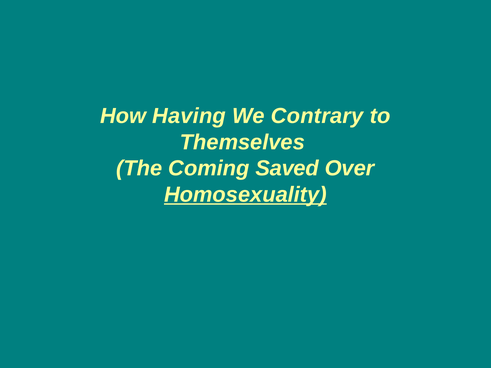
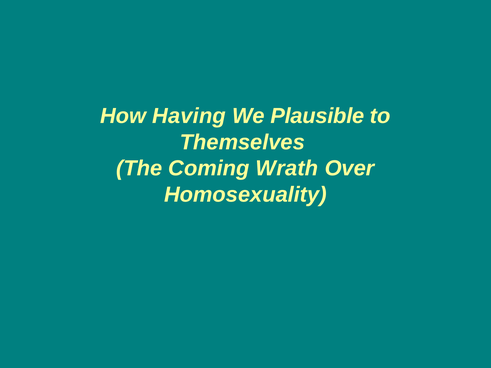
Contrary: Contrary -> Plausible
Saved: Saved -> Wrath
Homosexuality underline: present -> none
